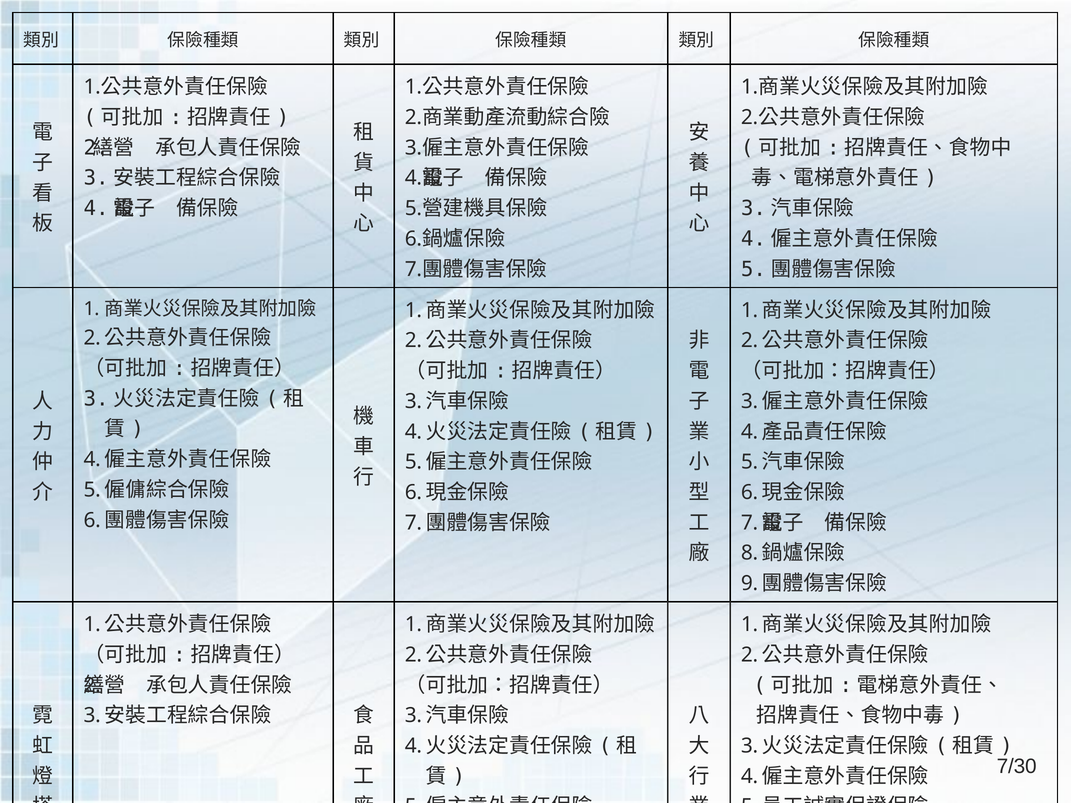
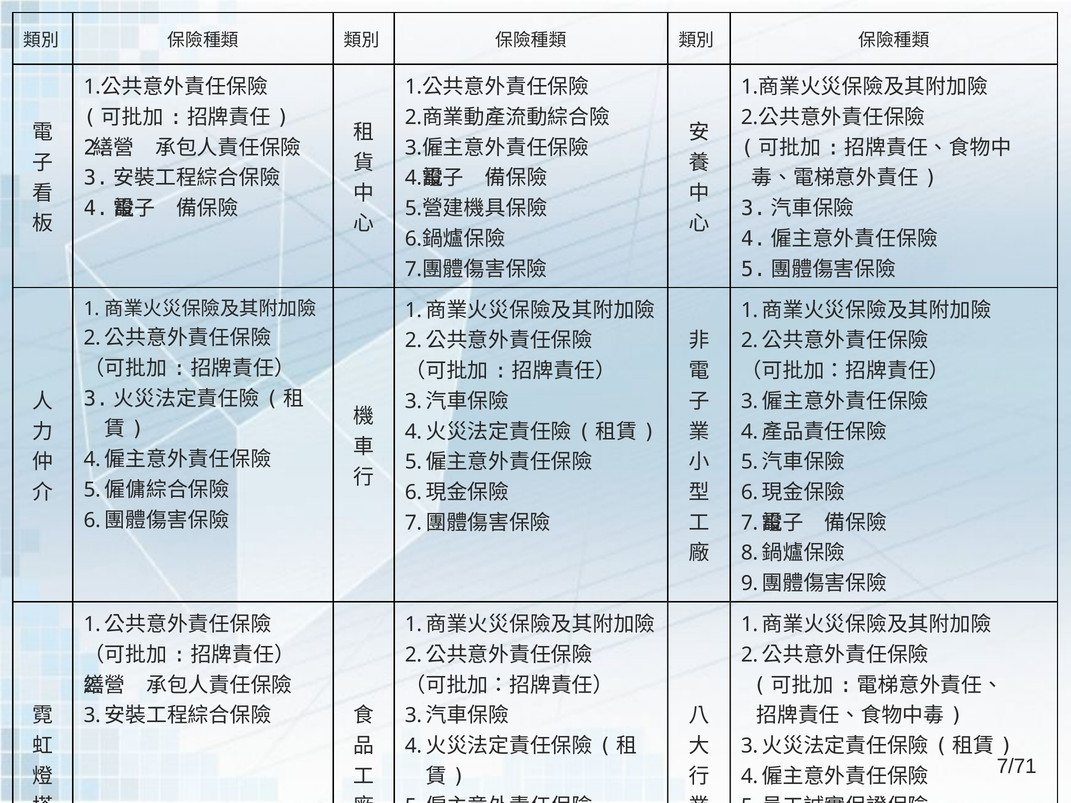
7/30: 7/30 -> 7/71
